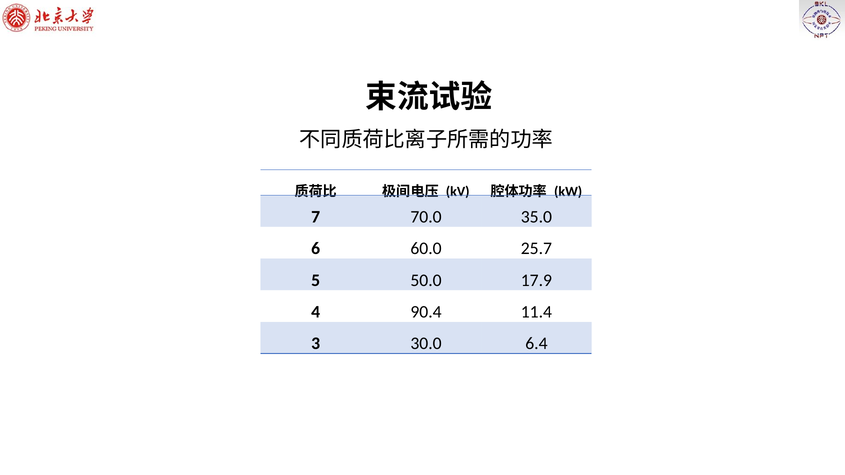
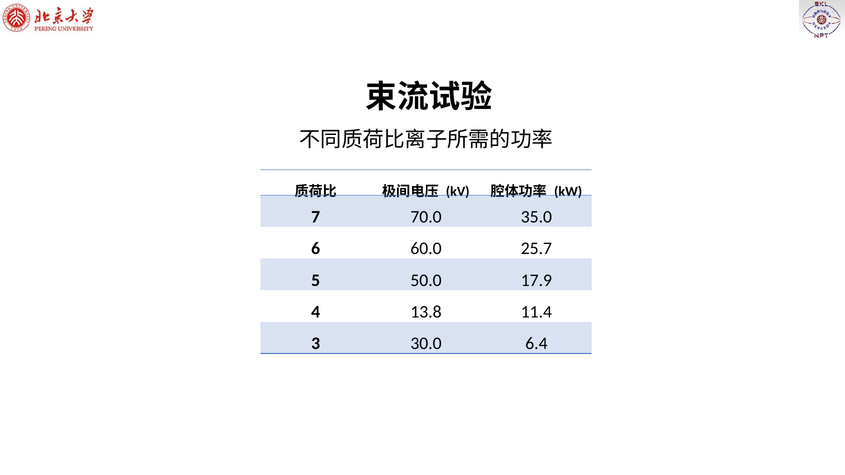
90.4: 90.4 -> 13.8
